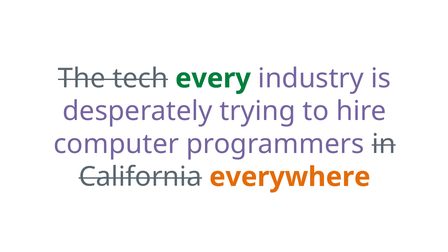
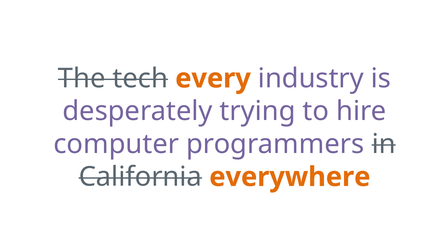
every colour: green -> orange
